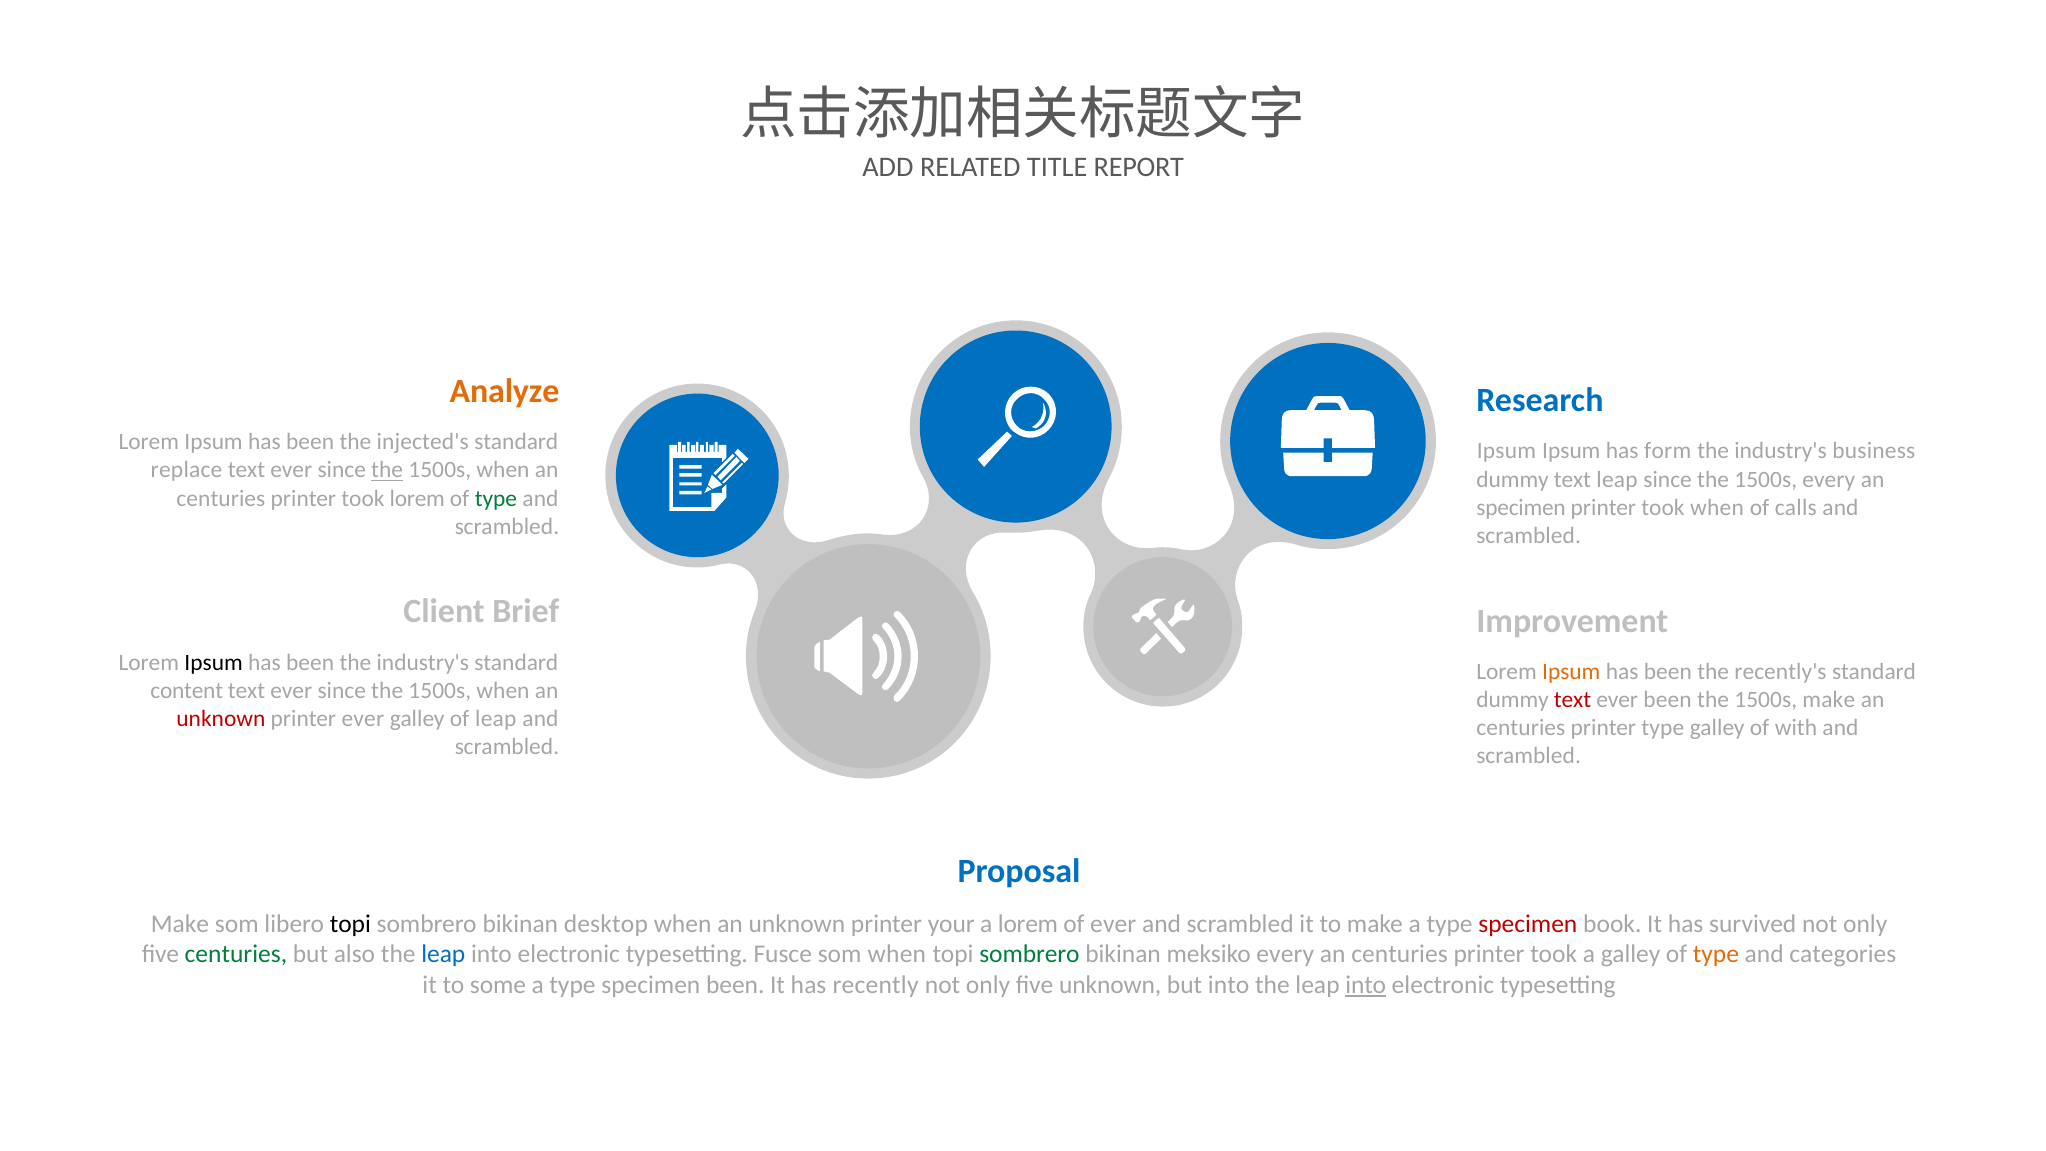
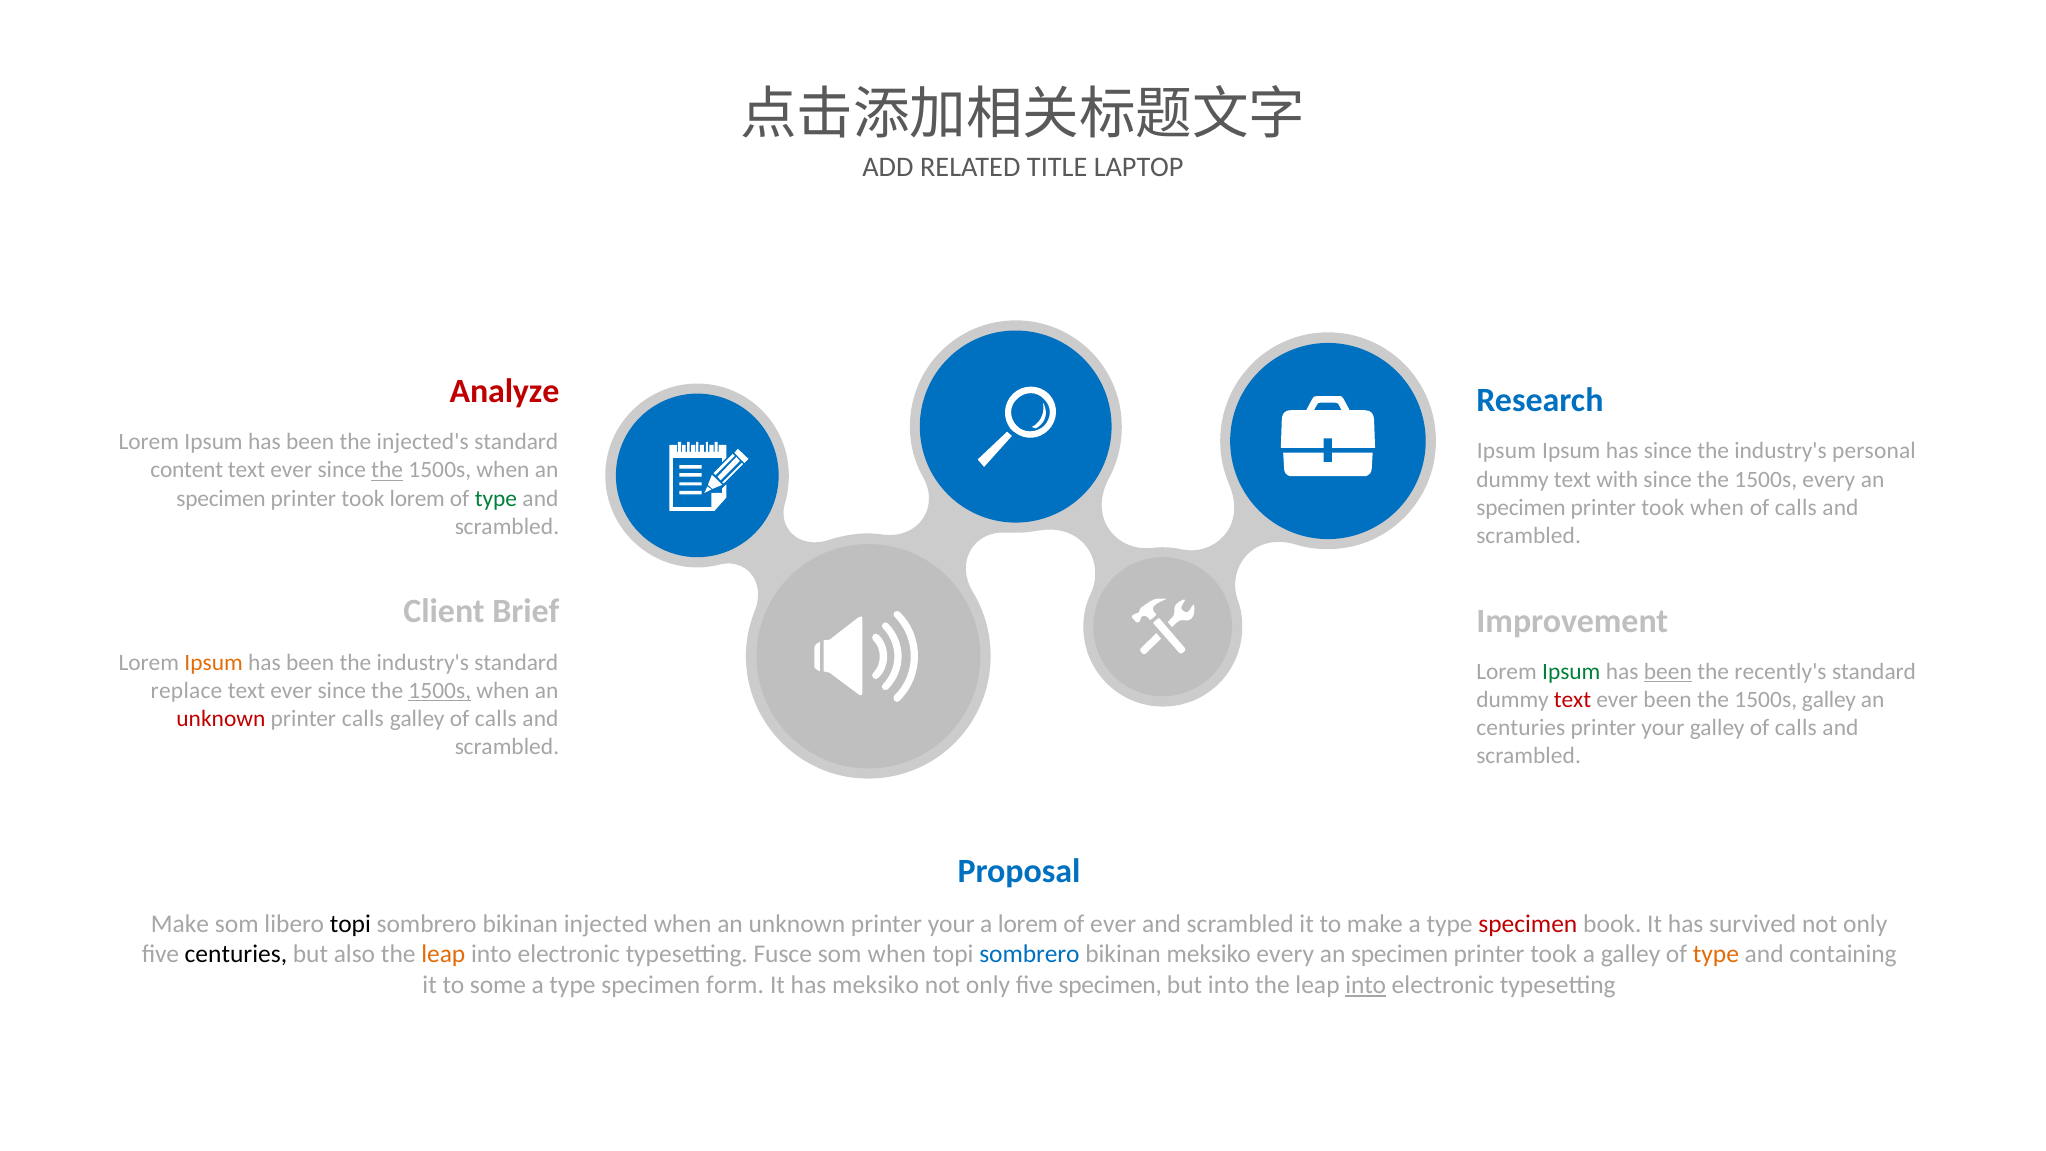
REPORT: REPORT -> LAPTOP
Analyze colour: orange -> red
has form: form -> since
business: business -> personal
replace: replace -> content
text leap: leap -> with
centuries at (221, 498): centuries -> specimen
Ipsum at (214, 662) colour: black -> orange
Ipsum at (1571, 671) colour: orange -> green
been at (1668, 671) underline: none -> present
content: content -> replace
1500s at (440, 690) underline: none -> present
1500s make: make -> galley
printer ever: ever -> calls
leap at (496, 718): leap -> calls
type at (1663, 728): type -> your
with at (1796, 728): with -> calls
desktop: desktop -> injected
centuries at (236, 954) colour: green -> black
leap at (443, 954) colour: blue -> orange
sombrero at (1029, 954) colour: green -> blue
centuries at (1400, 954): centuries -> specimen
categories: categories -> containing
specimen been: been -> form
has recently: recently -> meksiko
five unknown: unknown -> specimen
